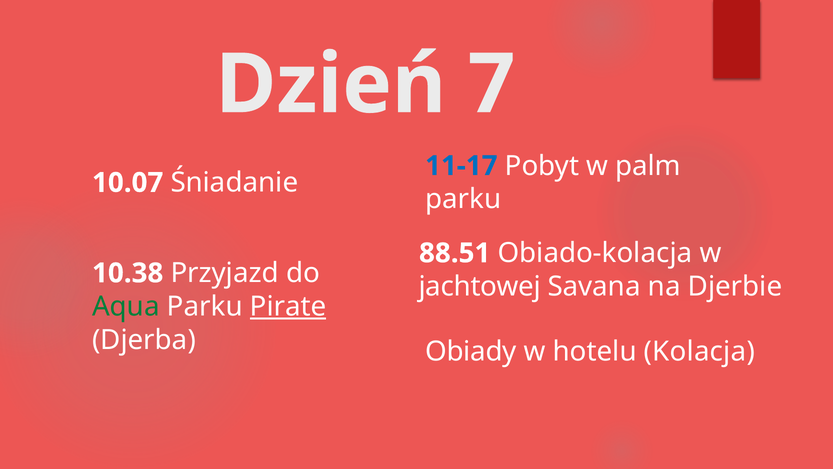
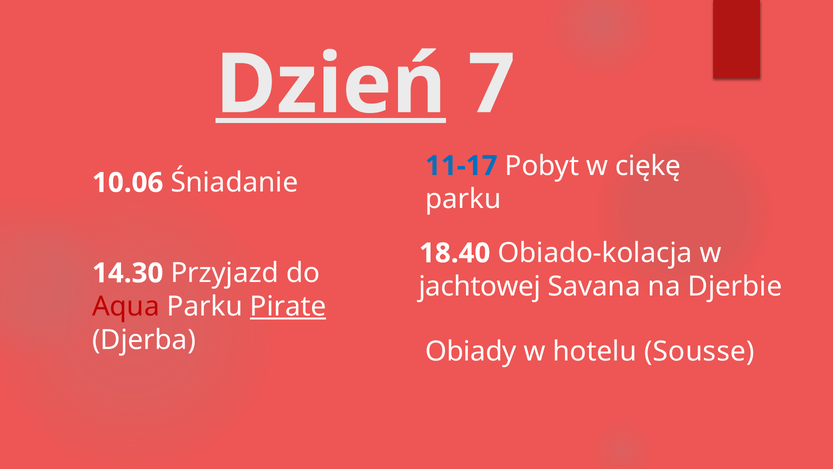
Dzień underline: none -> present
palm: palm -> ciękę
10.07: 10.07 -> 10.06
88.51: 88.51 -> 18.40
10.38: 10.38 -> 14.30
Aqua colour: green -> red
Kolacja: Kolacja -> Sousse
